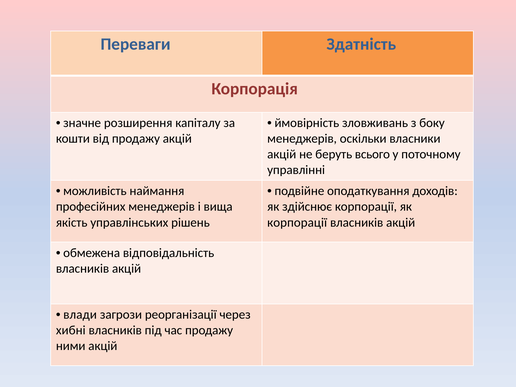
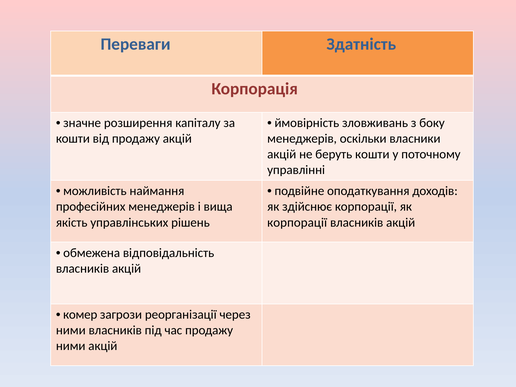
беруть всього: всього -> кошти
влади: влади -> комер
хибні at (71, 330): хибні -> ними
